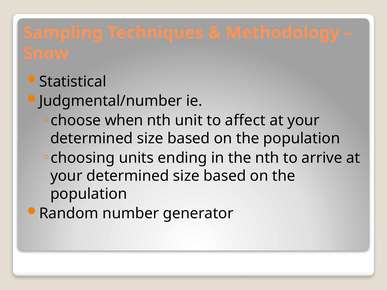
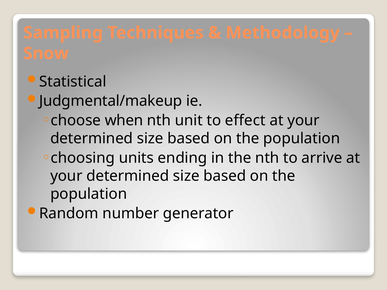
Judgmental/number: Judgmental/number -> Judgmental/makeup
affect: affect -> effect
